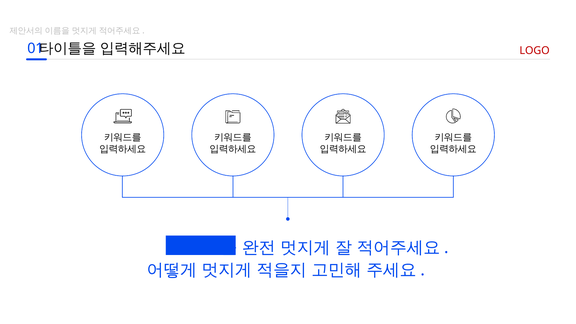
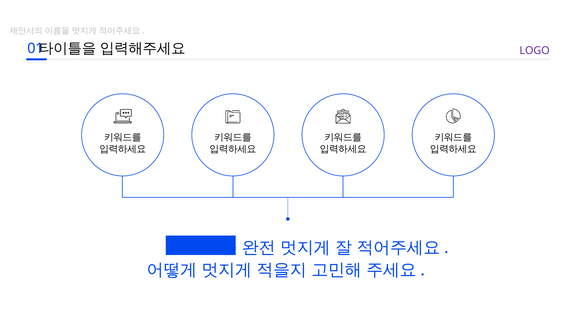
LOGO colour: red -> purple
